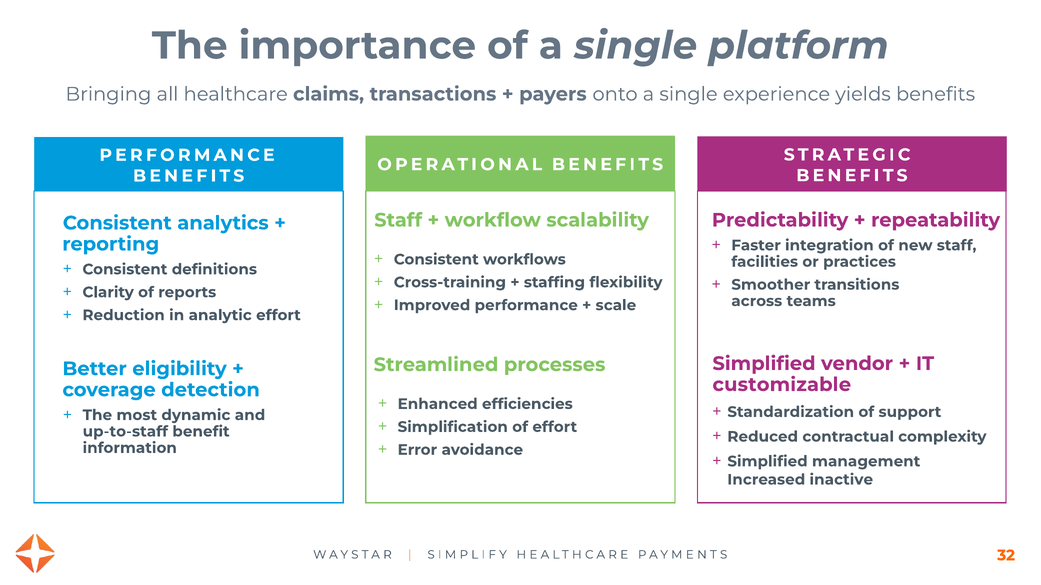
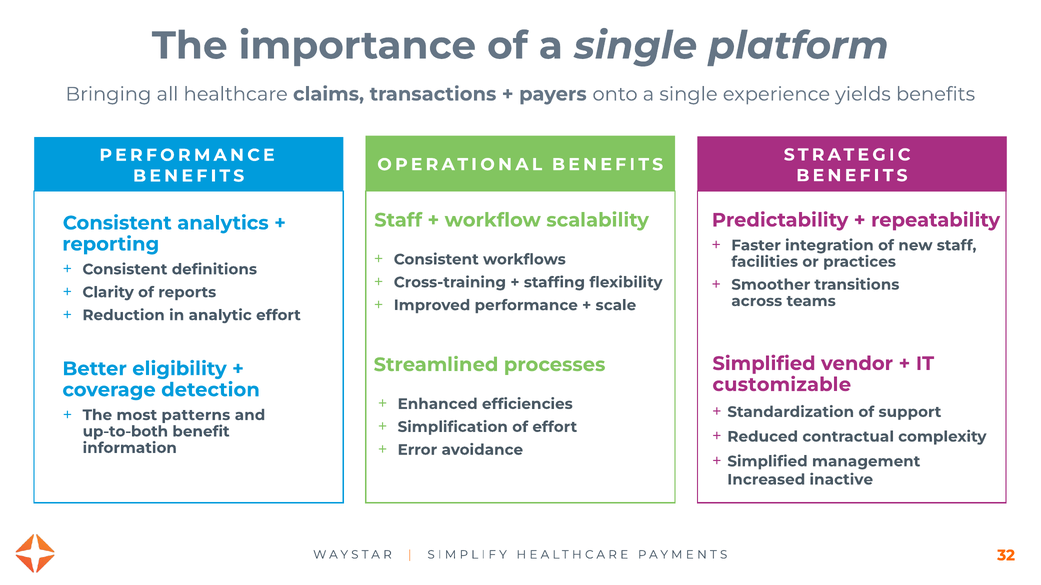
dynamic: dynamic -> patterns
up-to-staff: up-to-staff -> up-to-both
